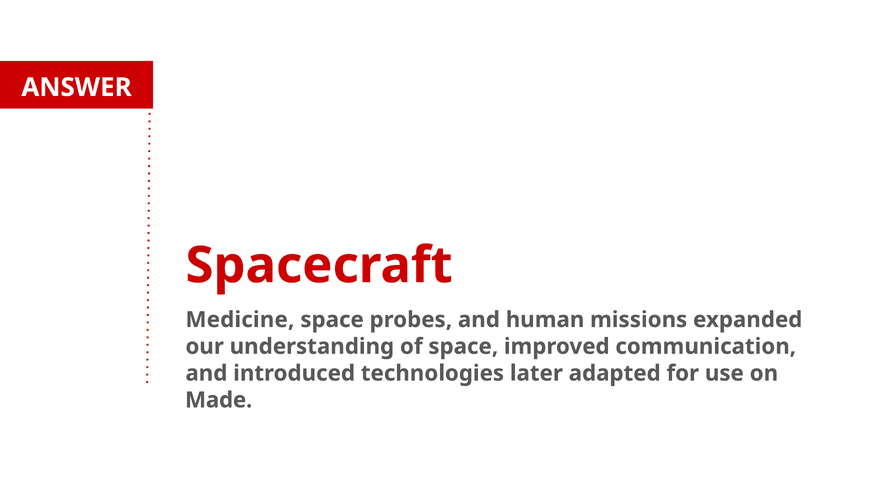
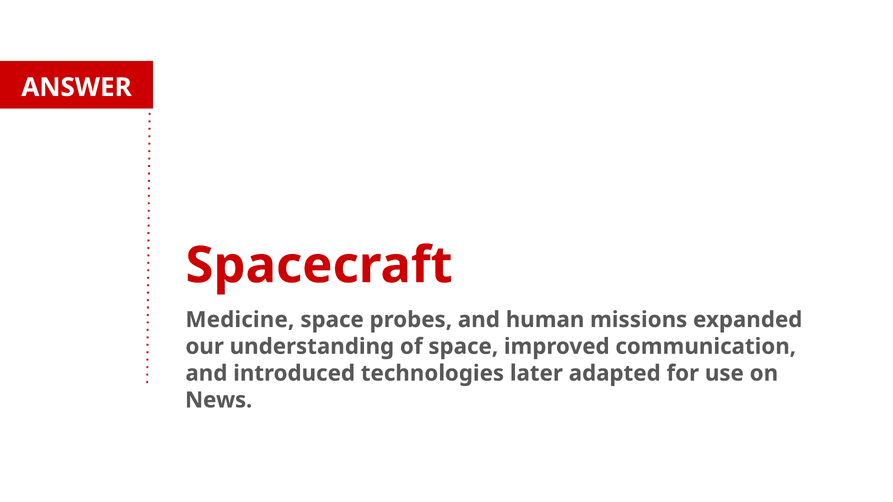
Made: Made -> News
